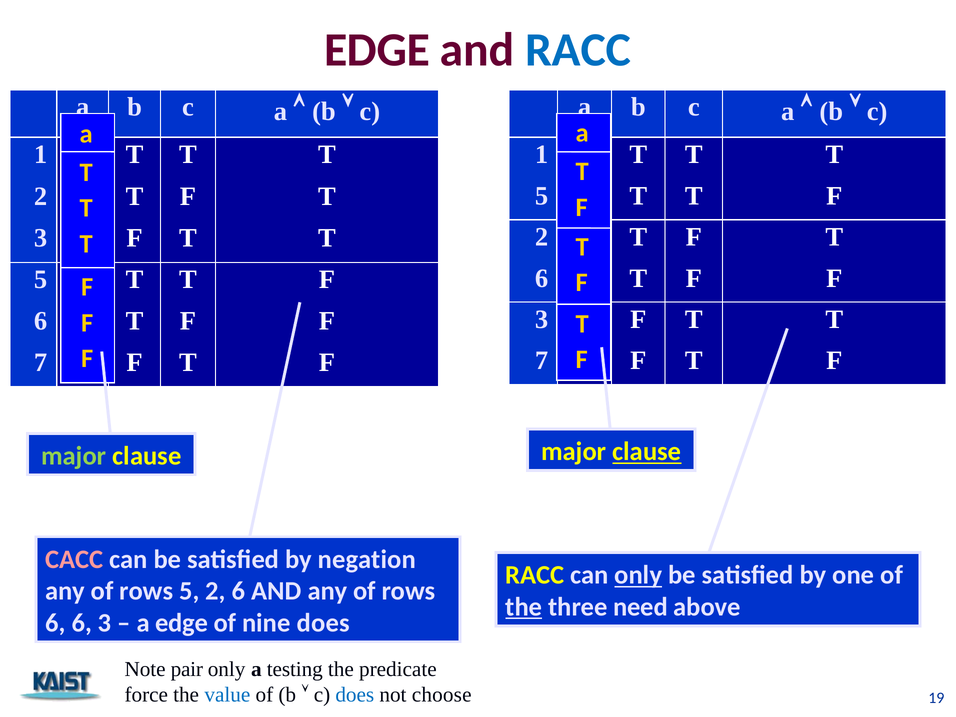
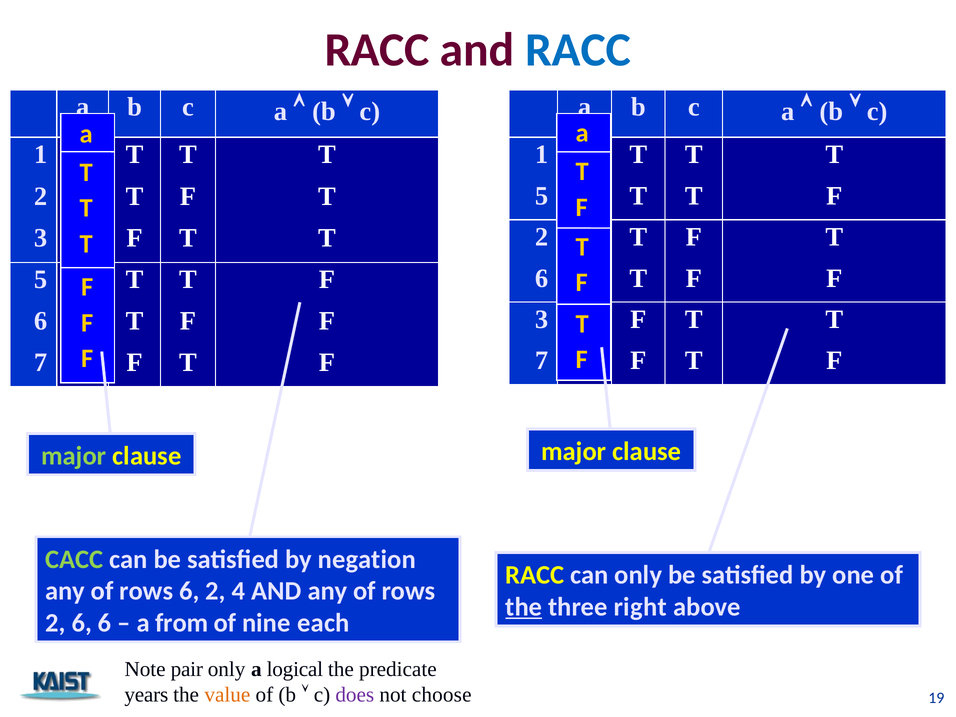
EDGE at (377, 50): EDGE -> RACC
clause at (647, 452) underline: present -> none
CACC colour: pink -> light green
only at (638, 575) underline: present -> none
rows 5: 5 -> 6
2 6: 6 -> 4
need: need -> right
6 at (55, 623): 6 -> 2
6 3: 3 -> 6
a edge: edge -> from
nine does: does -> each
testing: testing -> logical
force: force -> years
value colour: blue -> orange
does at (355, 695) colour: blue -> purple
